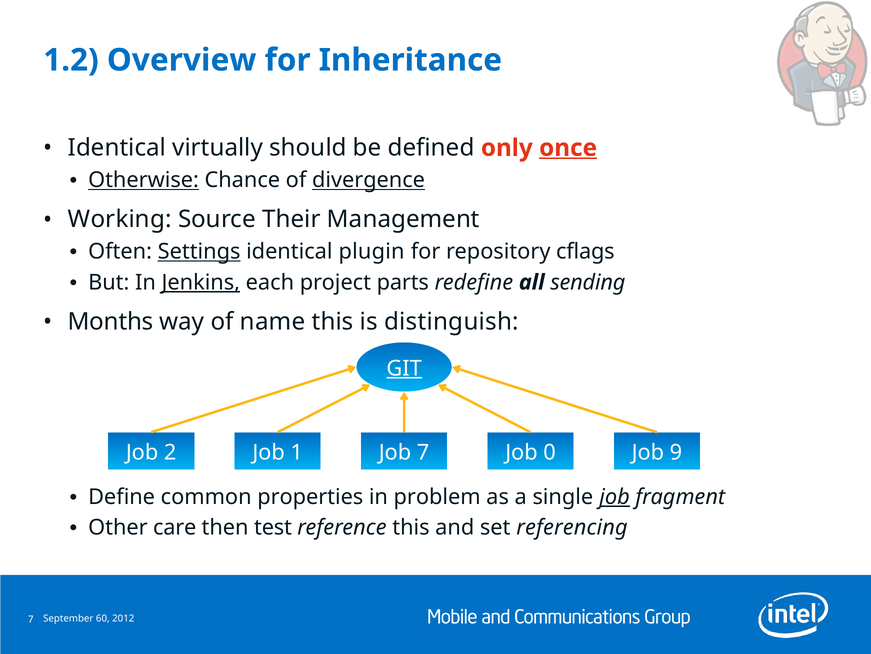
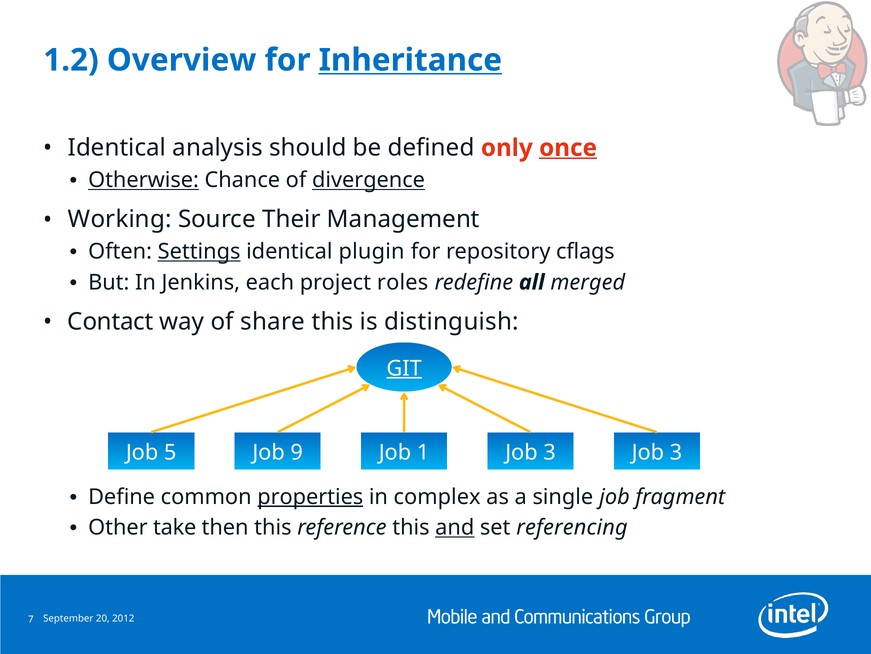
Inheritance underline: none -> present
virtually: virtually -> analysis
Jenkins underline: present -> none
parts: parts -> roles
sending: sending -> merged
Months: Months -> Contact
name: name -> share
2: 2 -> 5
1: 1 -> 9
Job 7: 7 -> 1
0 at (550, 452): 0 -> 3
9 at (676, 452): 9 -> 3
properties underline: none -> present
problem: problem -> complex
job at (615, 496) underline: present -> none
care: care -> take
then test: test -> this
and underline: none -> present
60: 60 -> 20
